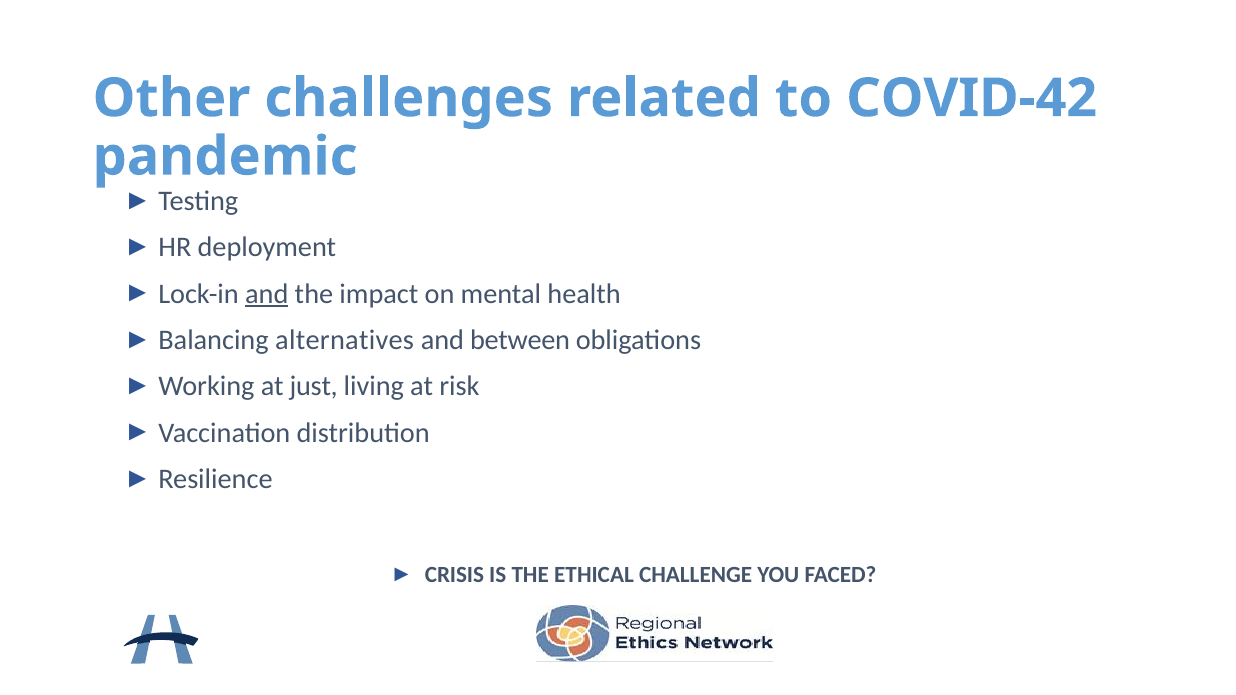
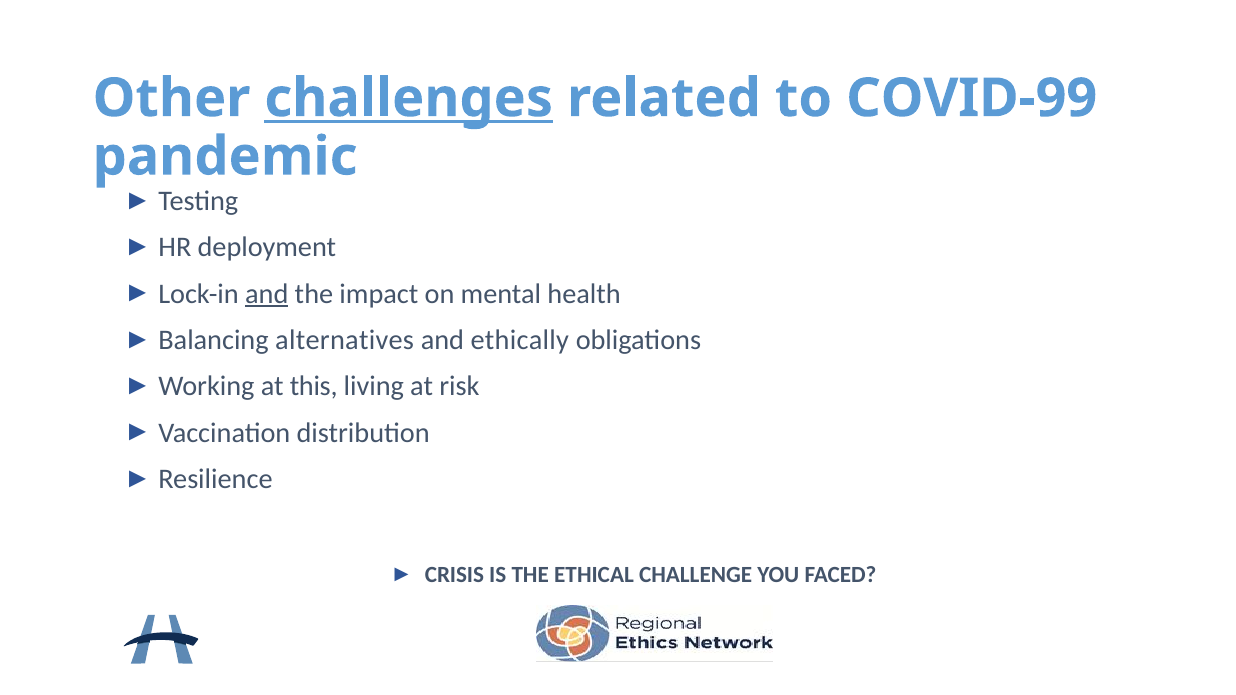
challenges underline: none -> present
COVID-42: COVID-42 -> COVID-99
between: between -> ethically
just: just -> this
